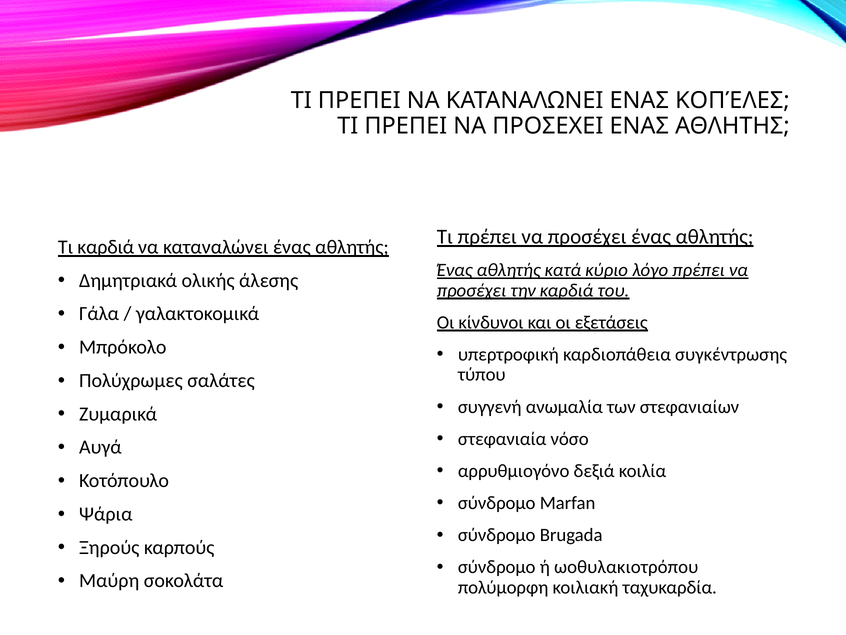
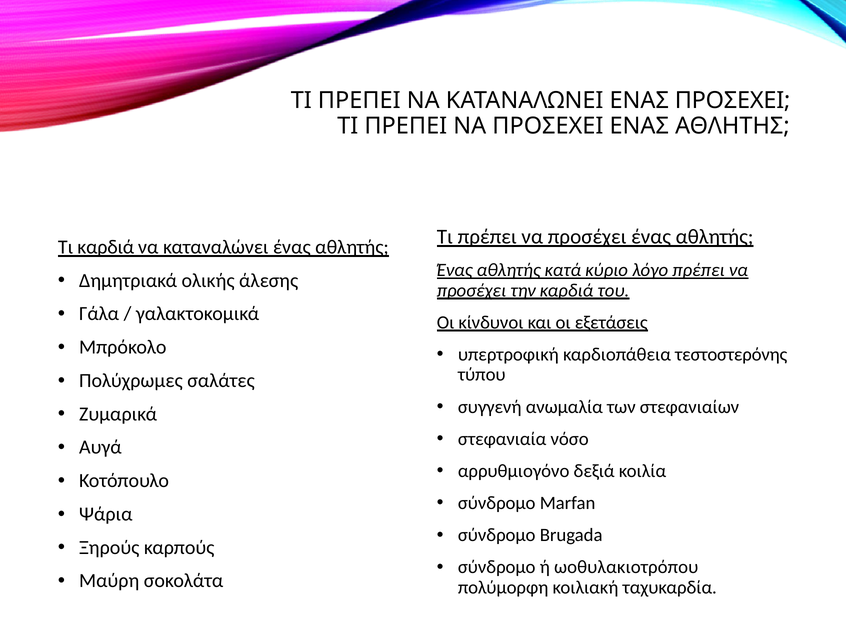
ΕΝΑΣ ΚΟΠΈΛΕΣ: ΚΟΠΈΛΕΣ -> ΠΡΟΣΕΧΕΙ
συγκέντρωσης: συγκέντρωσης -> τεστοστερόνης
